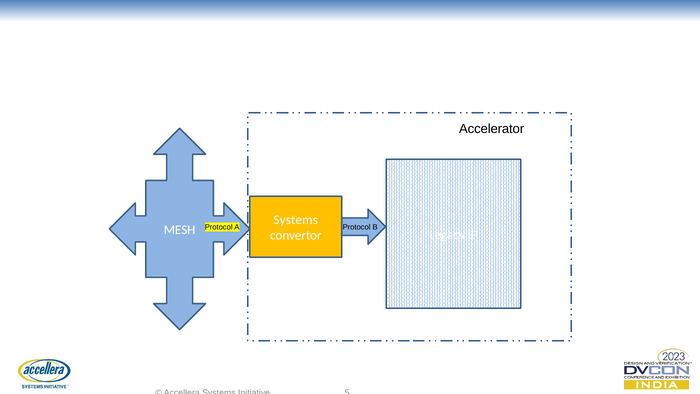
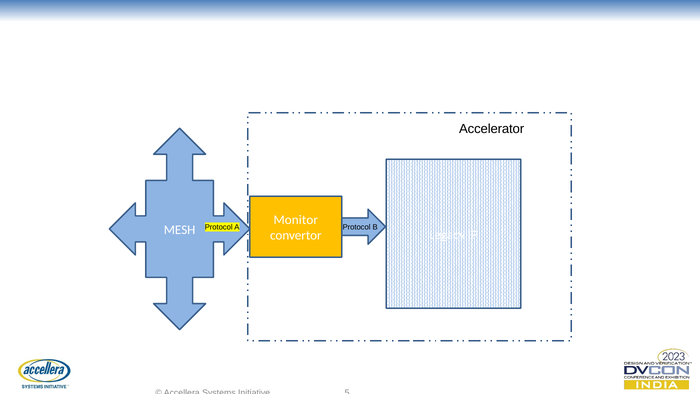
Systems at (296, 220): Systems -> Monitor
